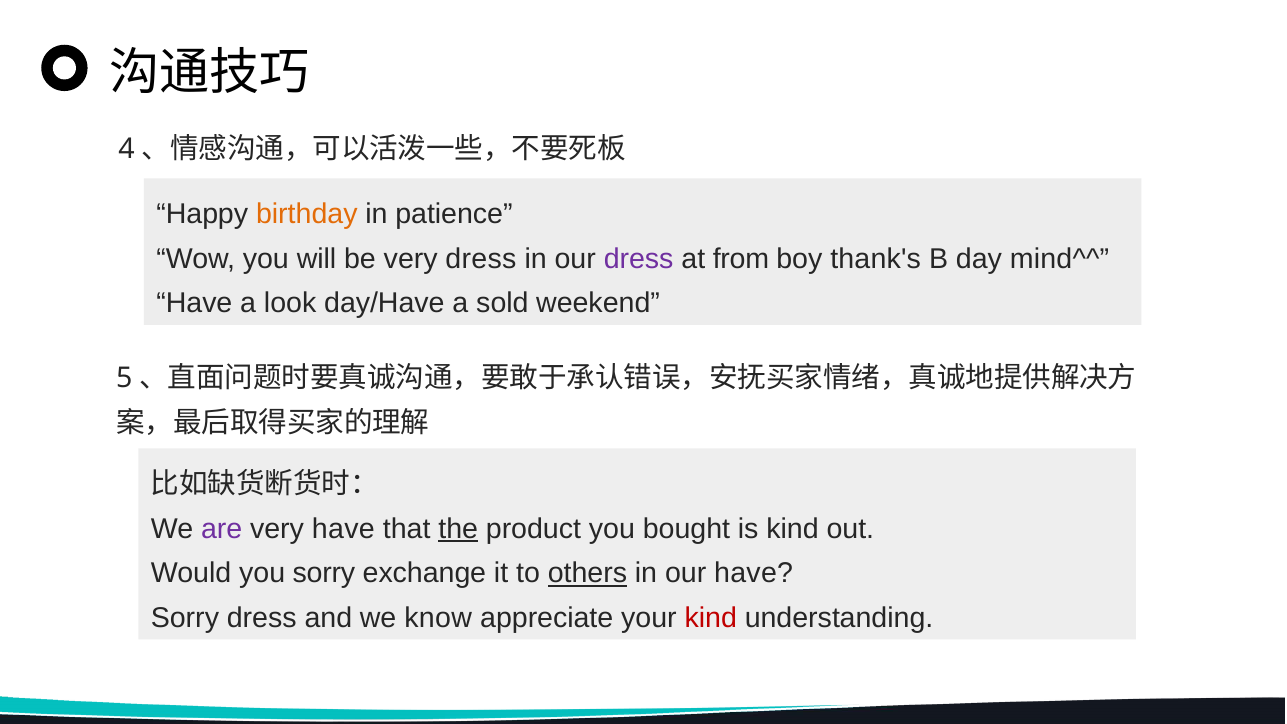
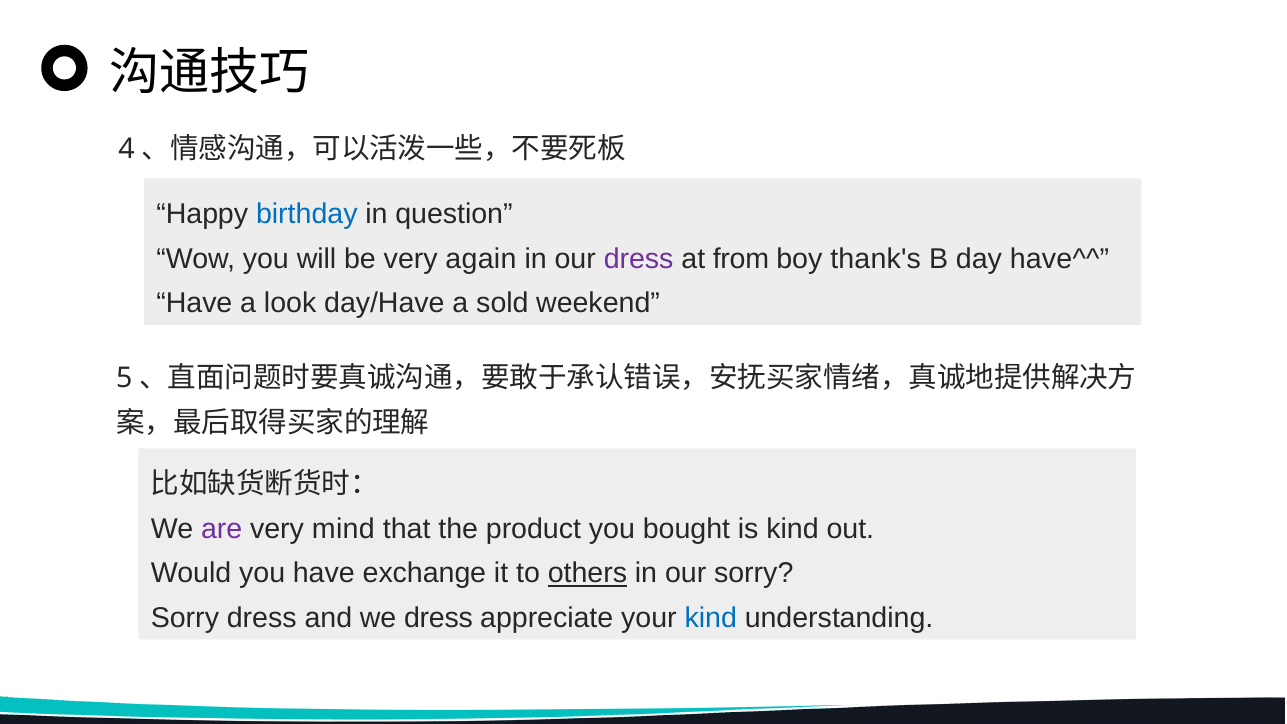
birthday colour: orange -> blue
patience: patience -> question
very dress: dress -> again
mind^^: mind^^ -> have^^
very have: have -> mind
the underline: present -> none
you sorry: sorry -> have
our have: have -> sorry
we know: know -> dress
kind at (711, 618) colour: red -> blue
